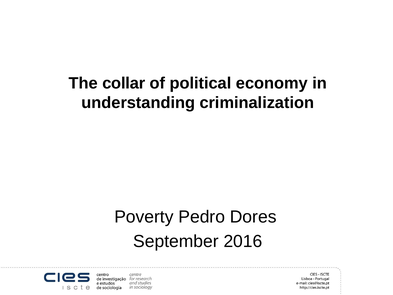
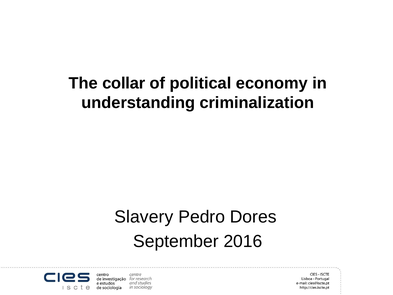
Poverty: Poverty -> Slavery
